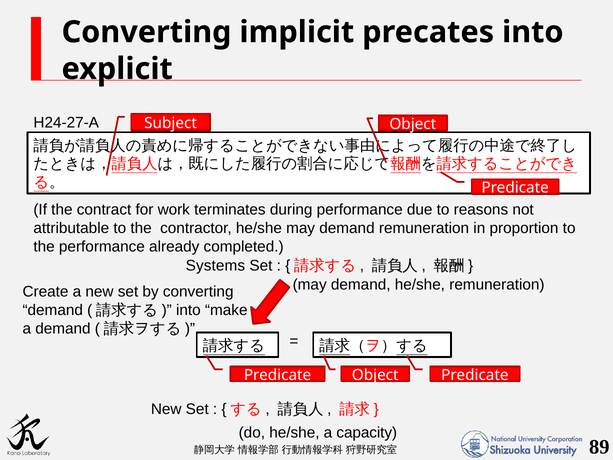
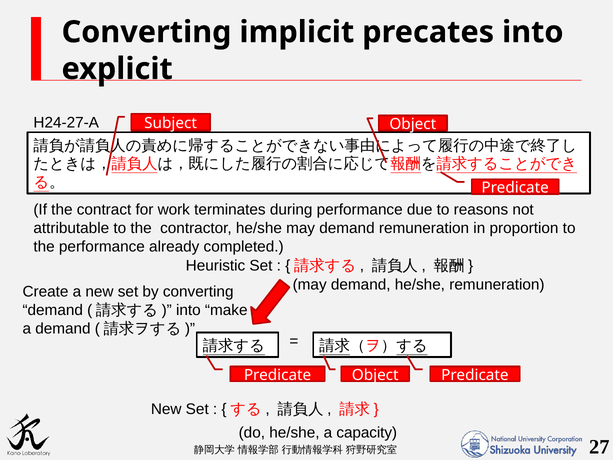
Systems: Systems -> Heuristic
89: 89 -> 27
